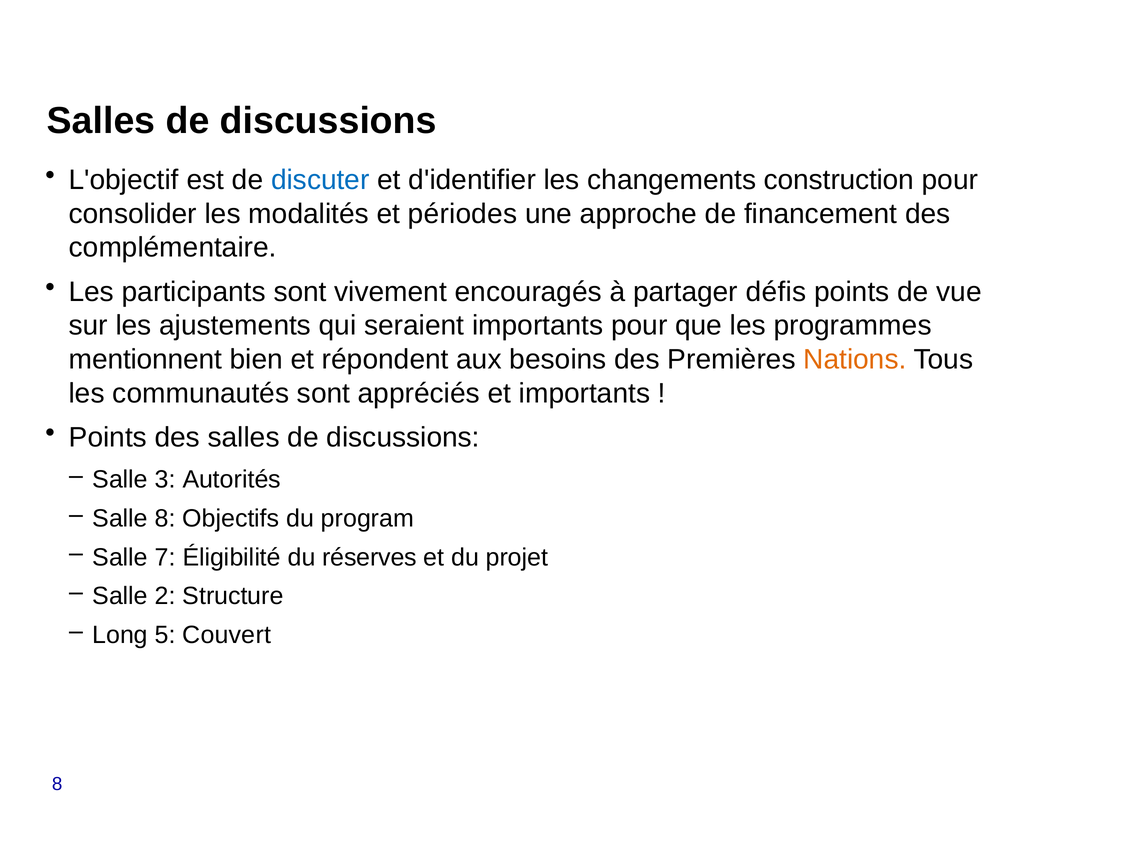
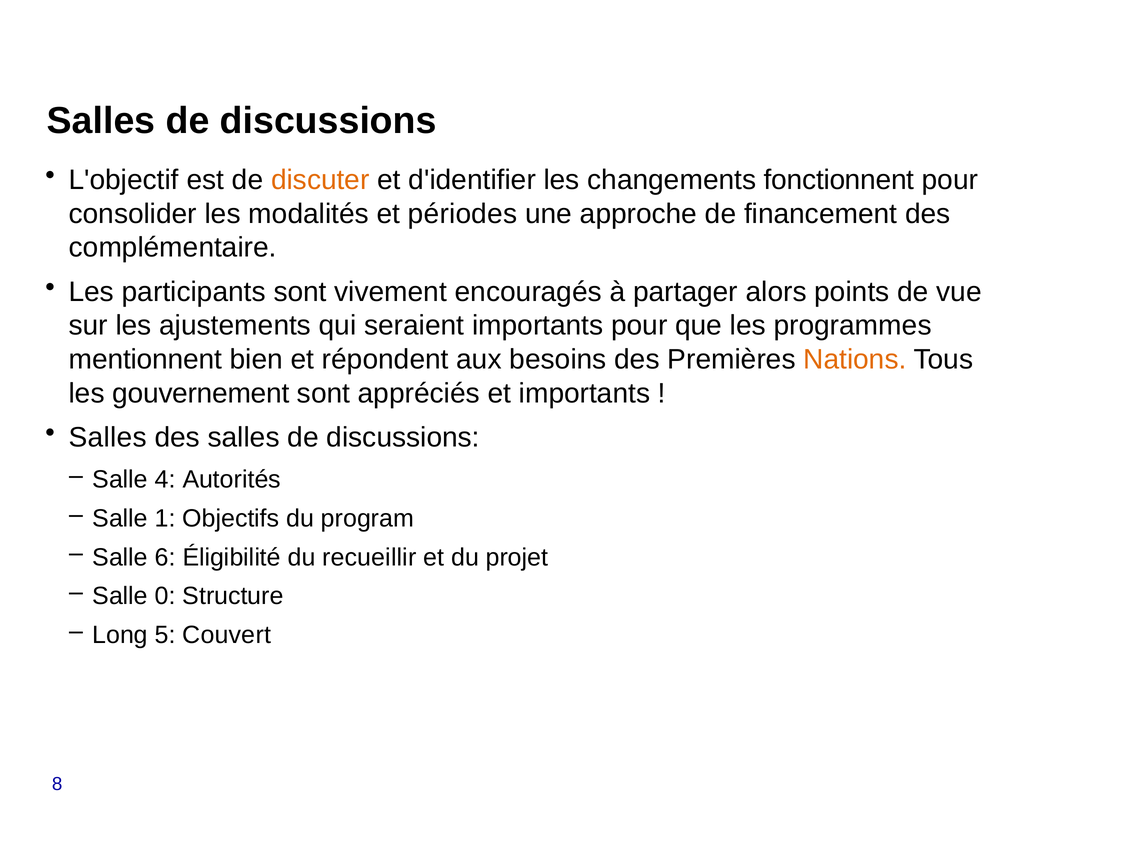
discuter colour: blue -> orange
construction: construction -> fonctionnent
défis: défis -> alors
communautés: communautés -> gouvernement
Points at (108, 437): Points -> Salles
3: 3 -> 4
Salle 8: 8 -> 1
7: 7 -> 6
réserves: réserves -> recueillir
2: 2 -> 0
